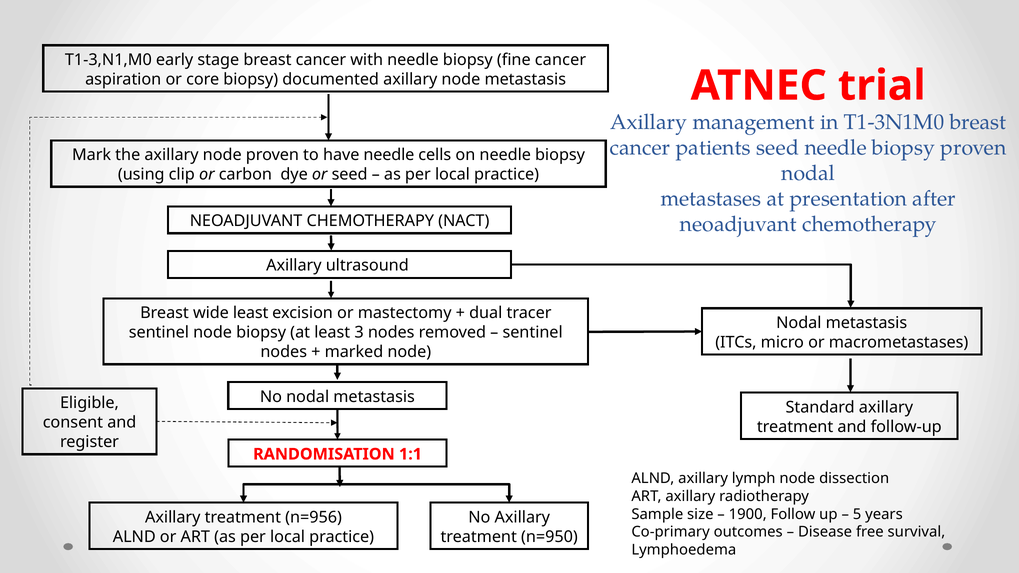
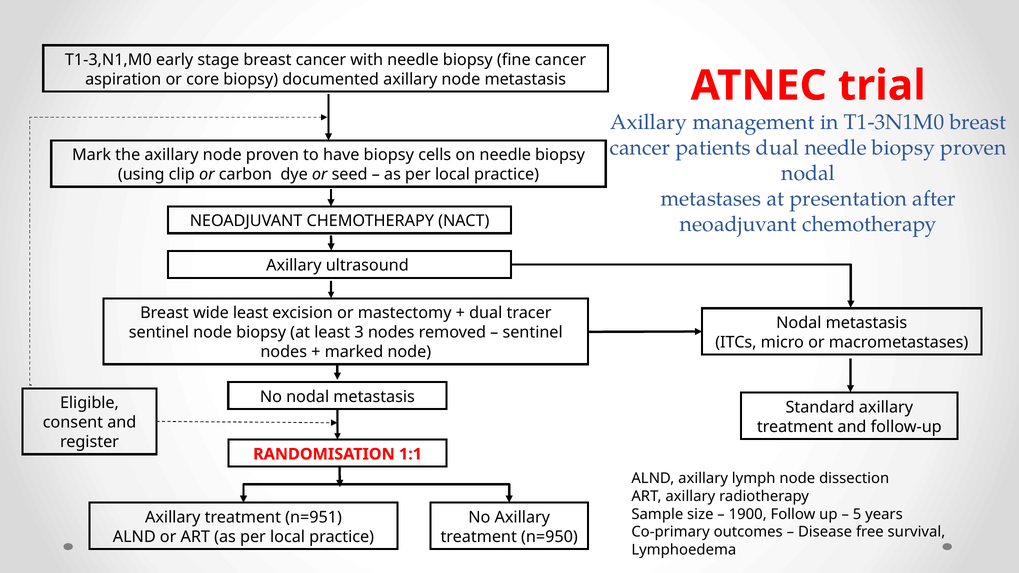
patients seed: seed -> dual
have needle: needle -> biopsy
n=956: n=956 -> n=951
